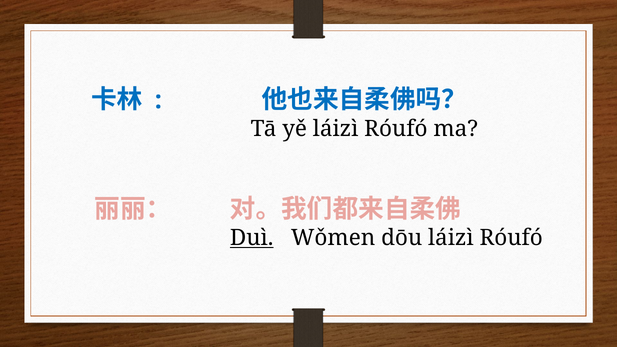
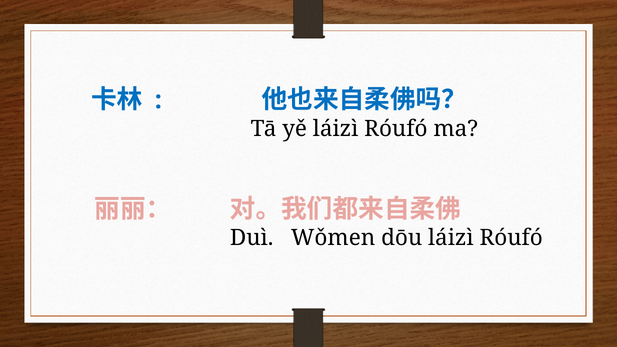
Duì underline: present -> none
